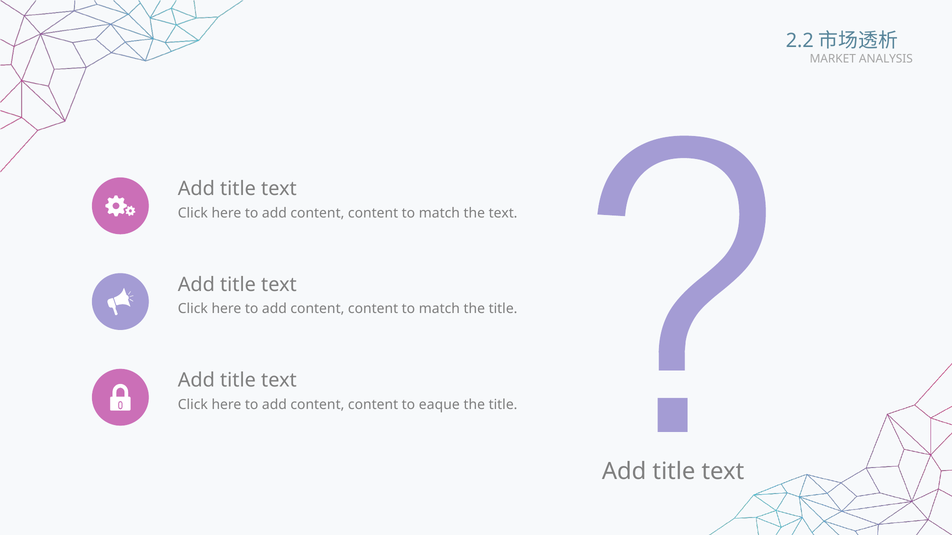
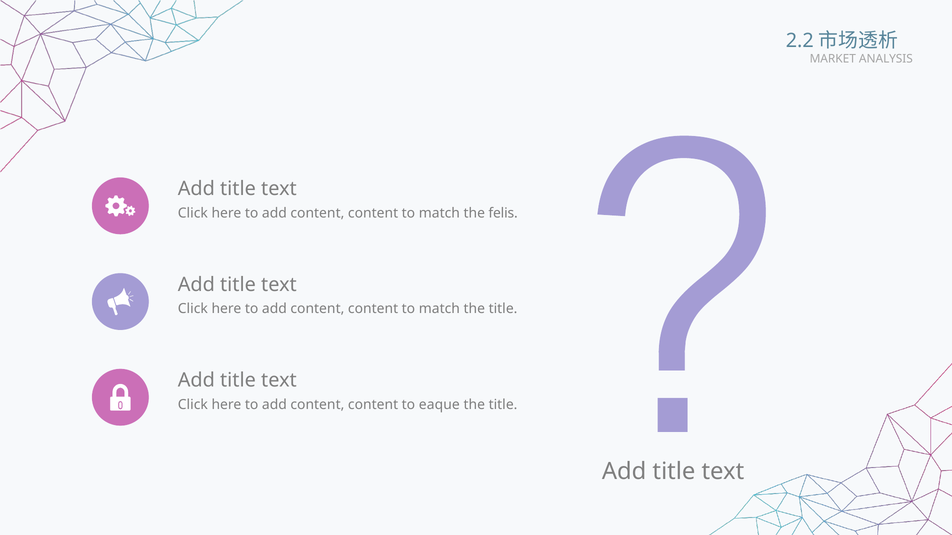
the text: text -> felis
